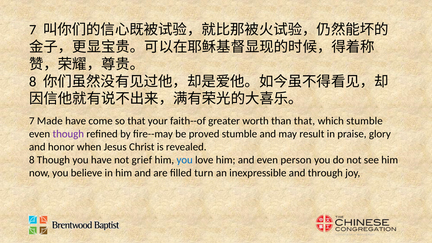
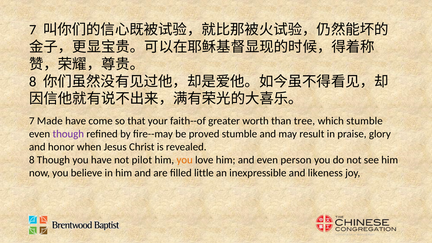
than that: that -> tree
grief: grief -> pilot
you at (185, 160) colour: blue -> orange
turn: turn -> little
through: through -> likeness
